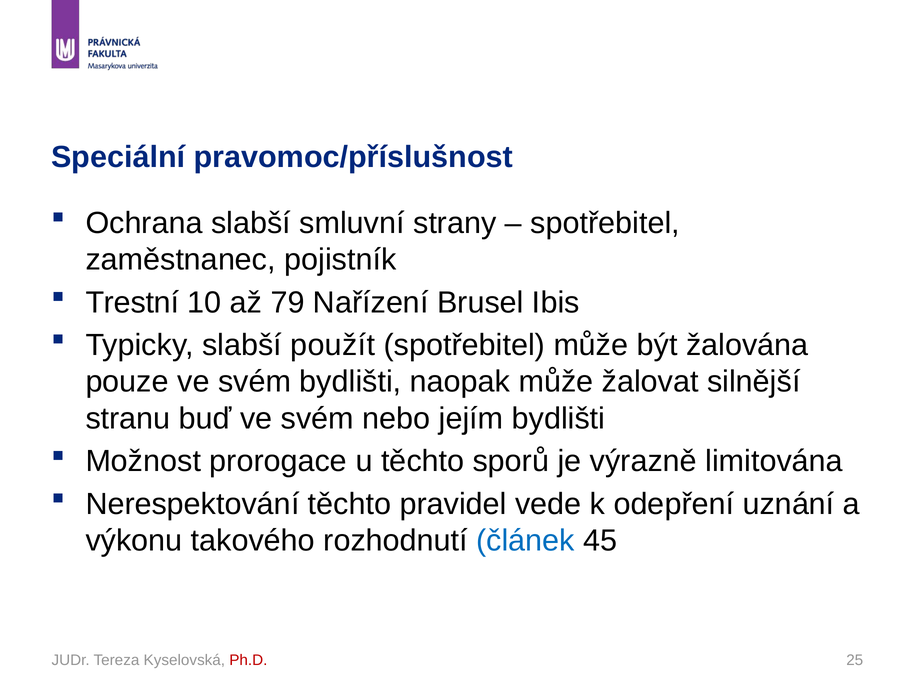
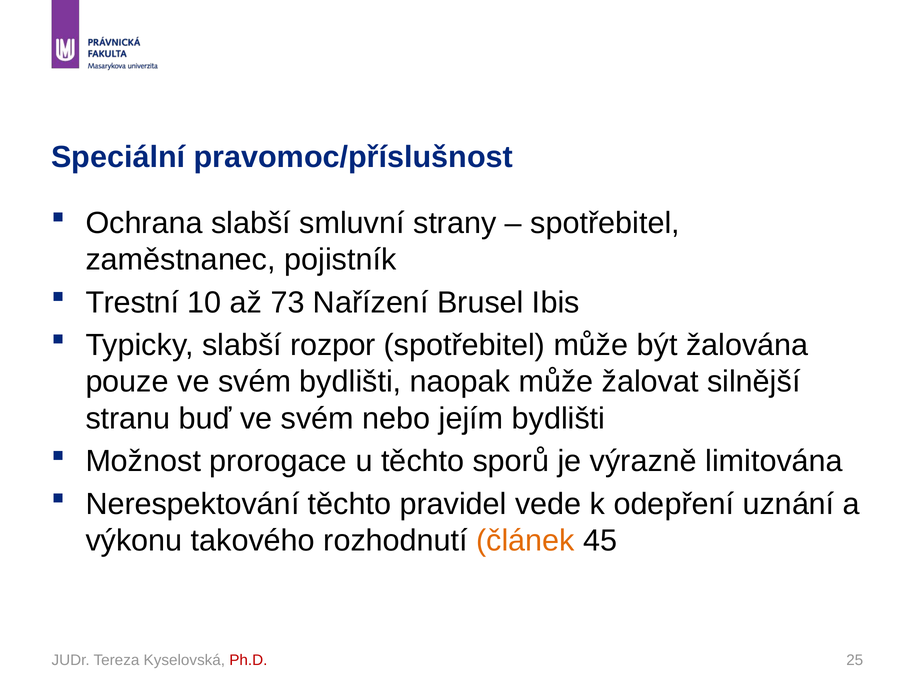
79: 79 -> 73
použít: použít -> rozpor
článek colour: blue -> orange
